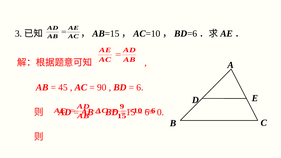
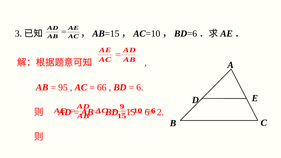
45: 45 -> 95
90: 90 -> 66
0: 0 -> 2
